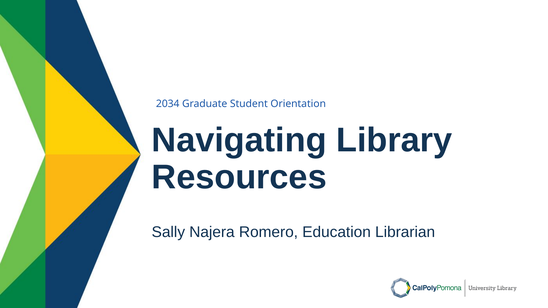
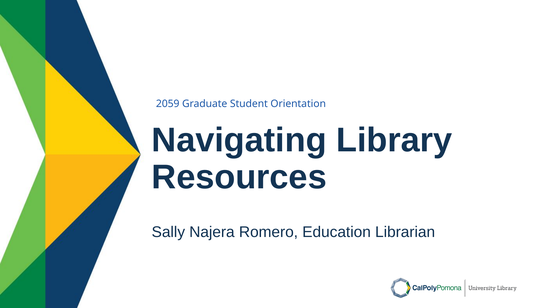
2034: 2034 -> 2059
